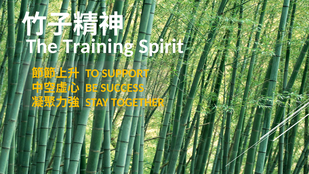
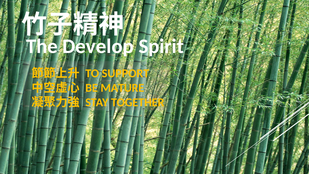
Training: Training -> Develop
SUCCESS: SUCCESS -> MATURE
